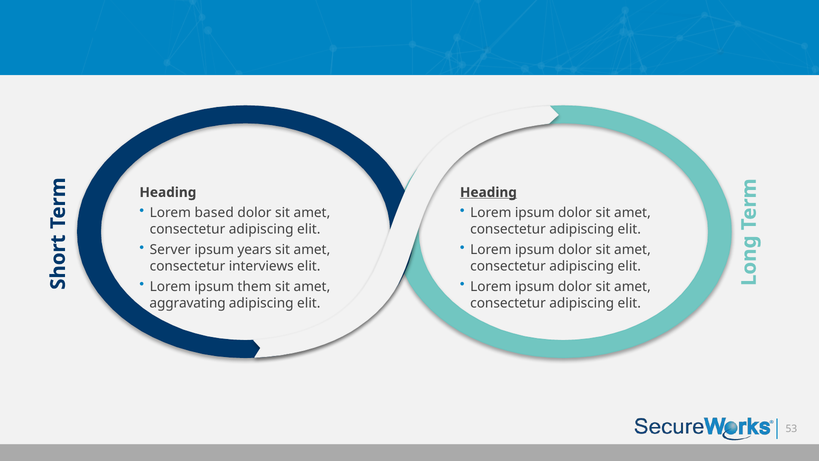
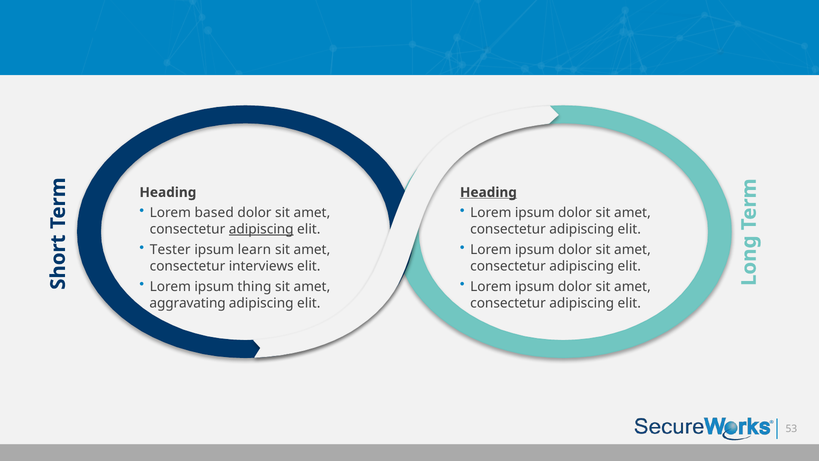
adipiscing at (261, 229) underline: none -> present
Server: Server -> Tester
years: years -> learn
them: them -> thing
